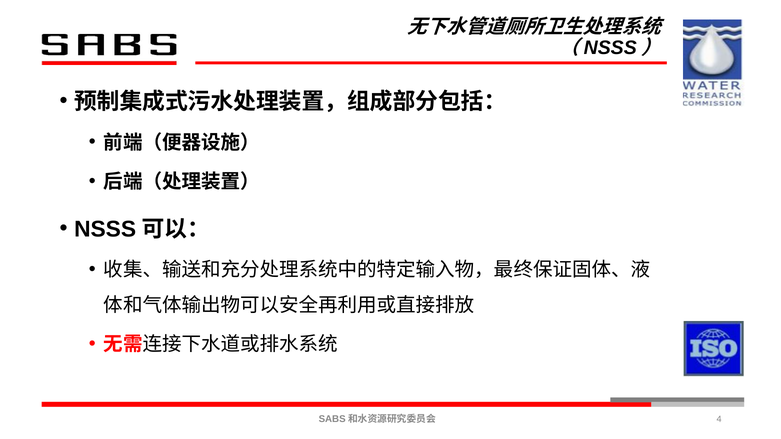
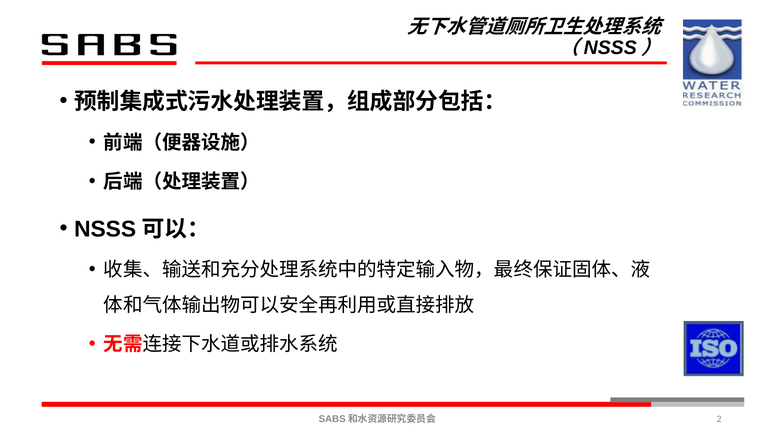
4: 4 -> 2
